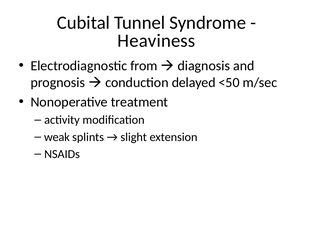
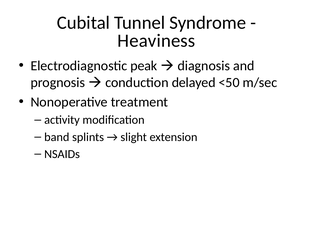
from: from -> peak
weak: weak -> band
